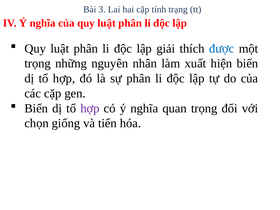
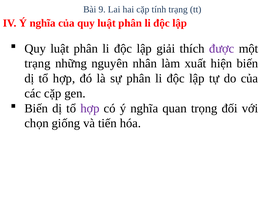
3: 3 -> 9
được colour: blue -> purple
trọng at (38, 63): trọng -> trạng
